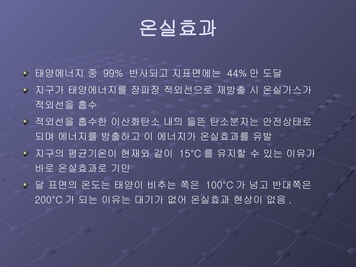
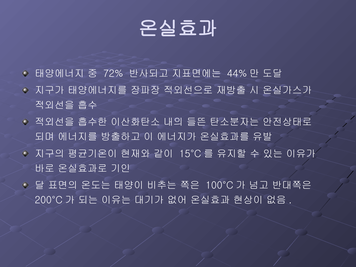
99%: 99% -> 72%
